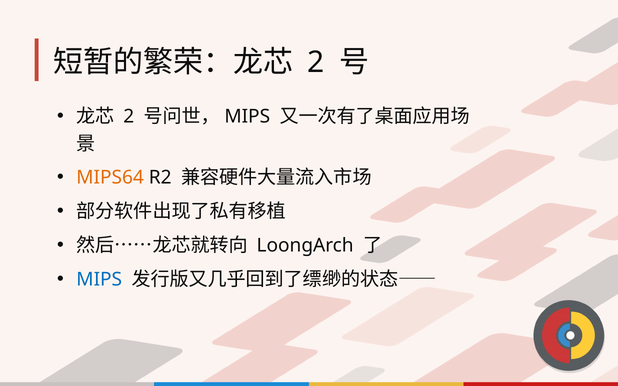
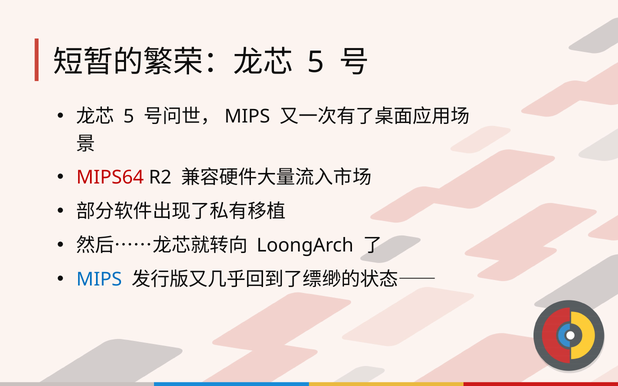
2 at (316, 62): 2 -> 5
2 at (129, 116): 2 -> 5
MIPS64 colour: orange -> red
